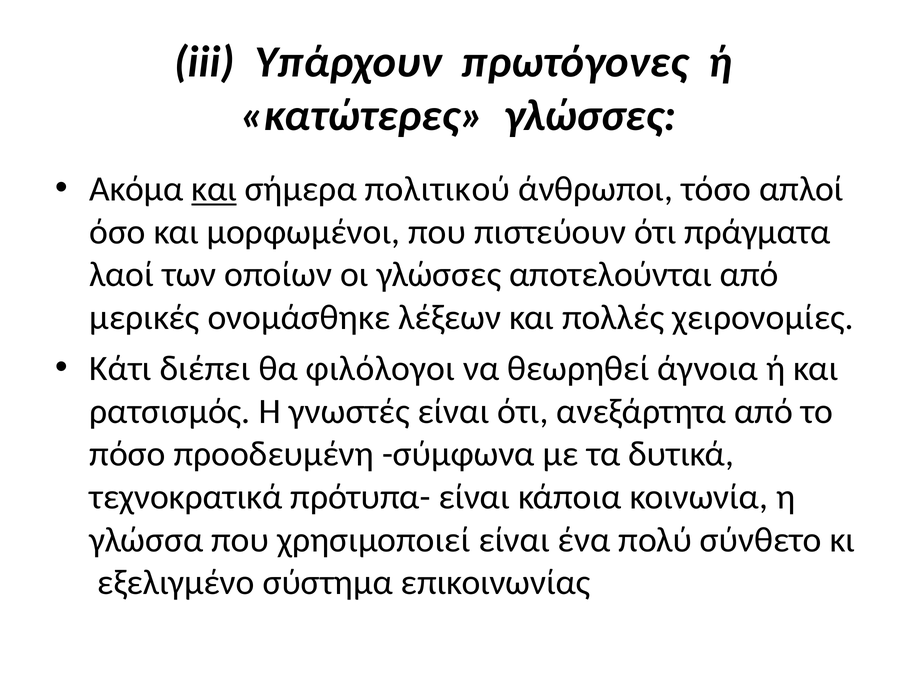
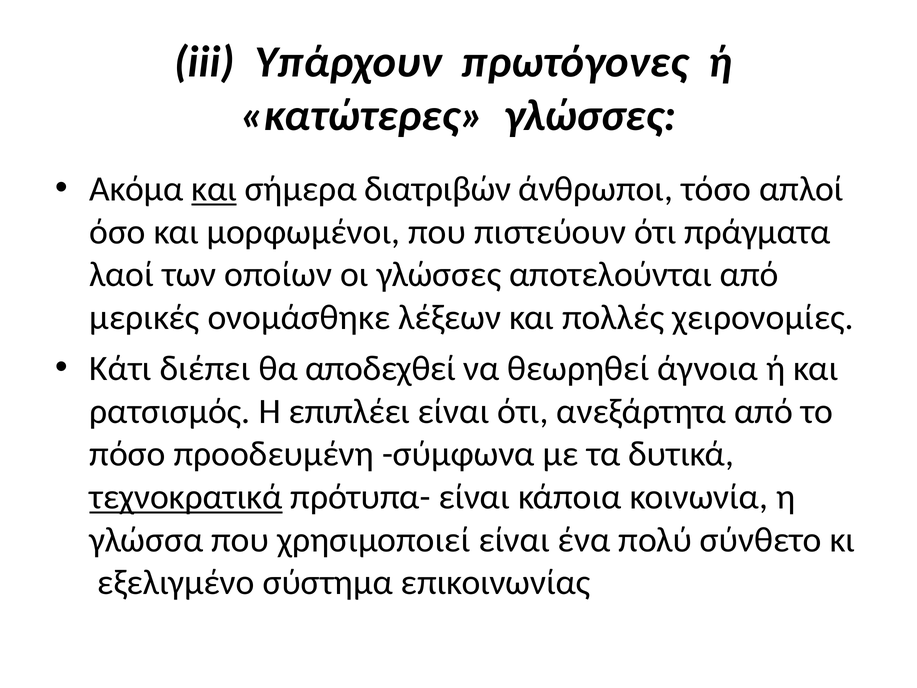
πολιτικού: πολιτικού -> διατριβών
φιλόλογοι: φιλόλογοι -> αποδεχθεί
γνωστές: γνωστές -> επιπλέει
τεχνοκρατικά underline: none -> present
